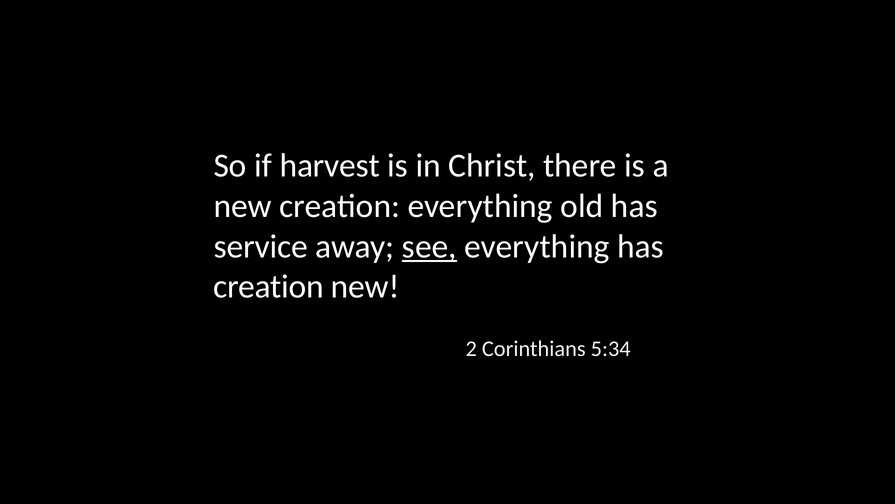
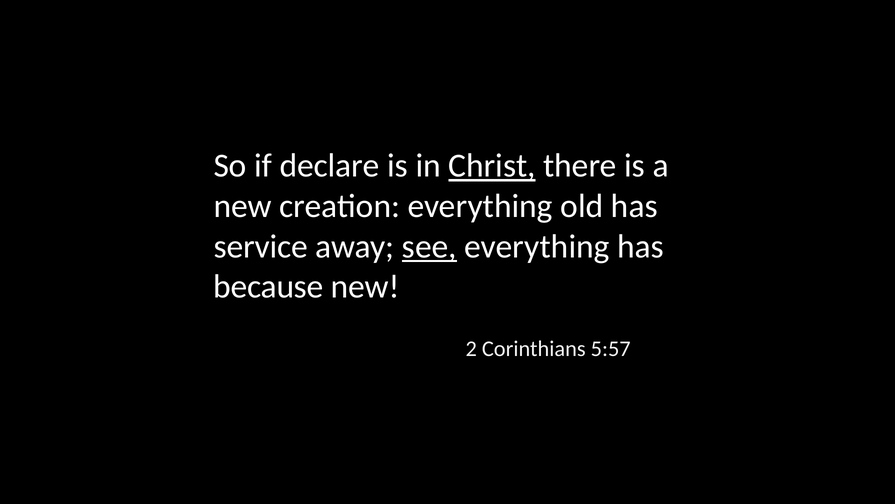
harvest: harvest -> declare
Christ underline: none -> present
creation at (268, 286): creation -> because
5:34: 5:34 -> 5:57
